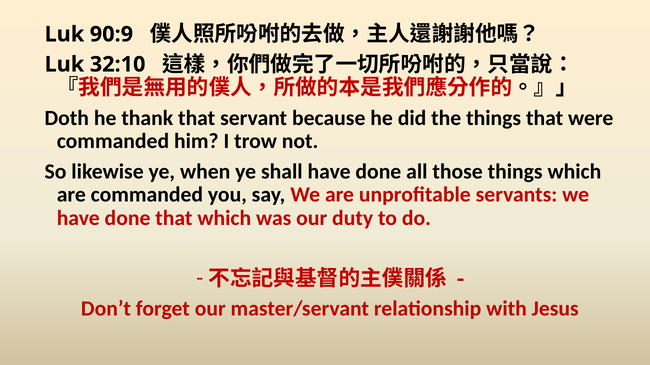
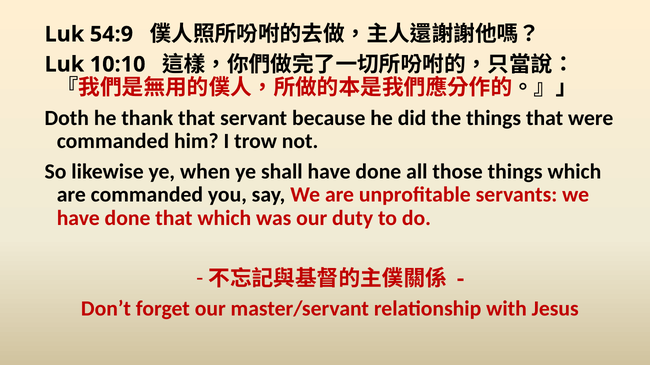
90:9: 90:9 -> 54:9
32:10: 32:10 -> 10:10
